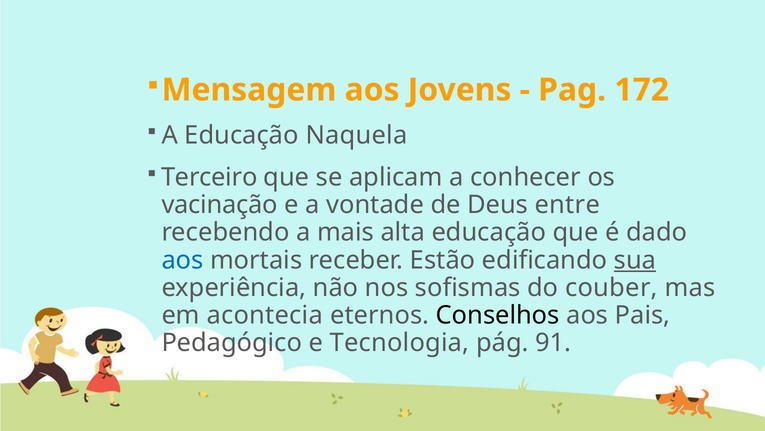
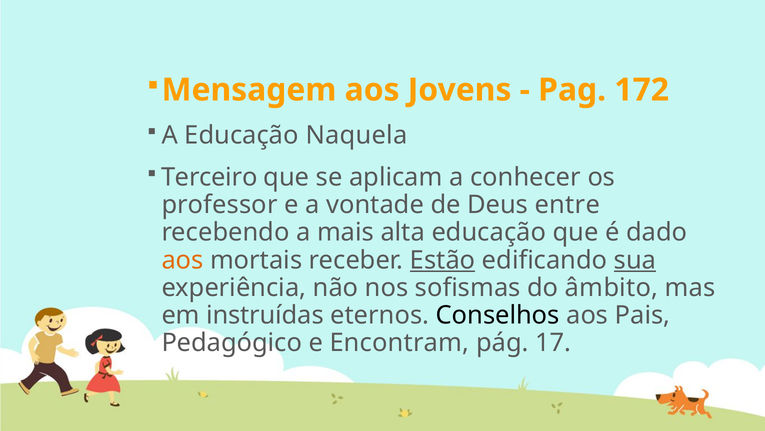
vacinação: vacinação -> professor
aos at (182, 260) colour: blue -> orange
Estão underline: none -> present
couber: couber -> âmbito
acontecia: acontecia -> instruídas
Tecnologia: Tecnologia -> Encontram
91: 91 -> 17
